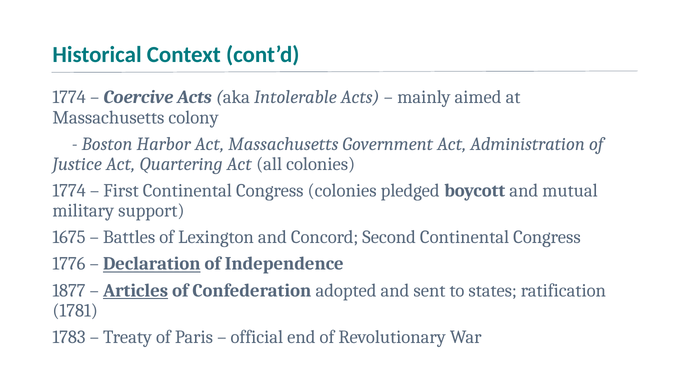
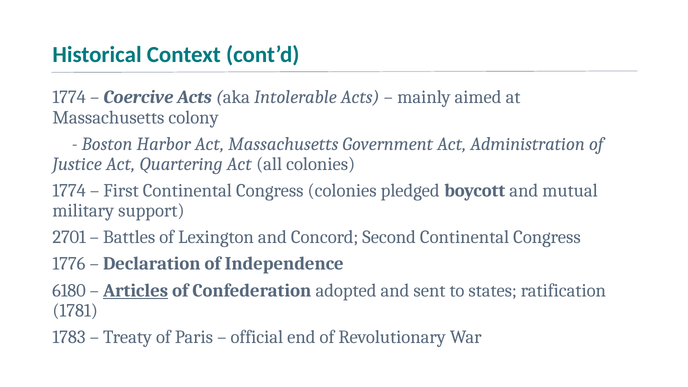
1675: 1675 -> 2701
Declaration underline: present -> none
1877: 1877 -> 6180
